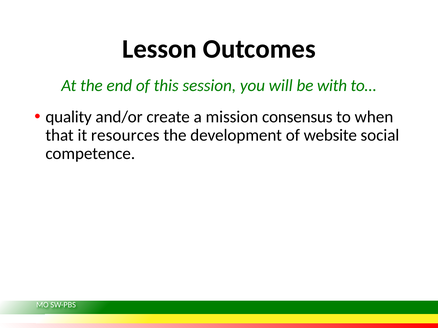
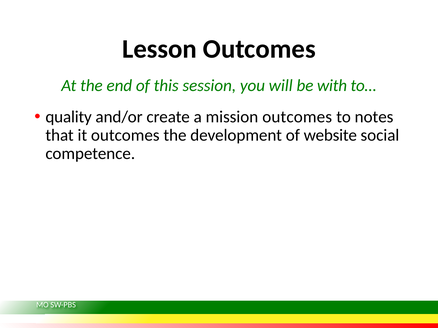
mission consensus: consensus -> outcomes
when: when -> notes
it resources: resources -> outcomes
